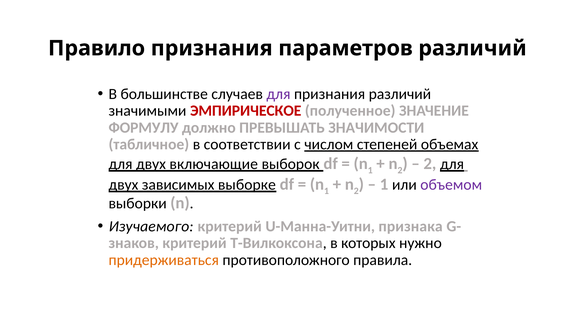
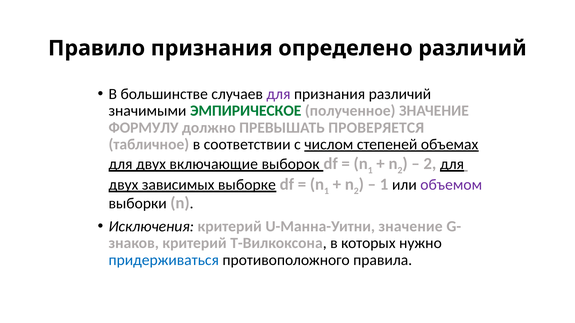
параметров: параметров -> определено
ЭМПИРИЧЕСКОЕ colour: red -> green
ЗНАЧИМОСТИ: ЗНАЧИМОСТИ -> ПРОВЕРЯЕТСЯ
Изучаемого: Изучаемого -> Исключения
U-Манна-Уитни признака: признака -> значение
придерживаться colour: orange -> blue
